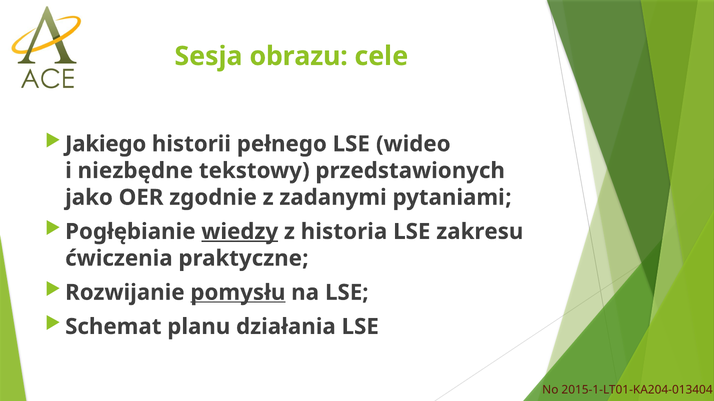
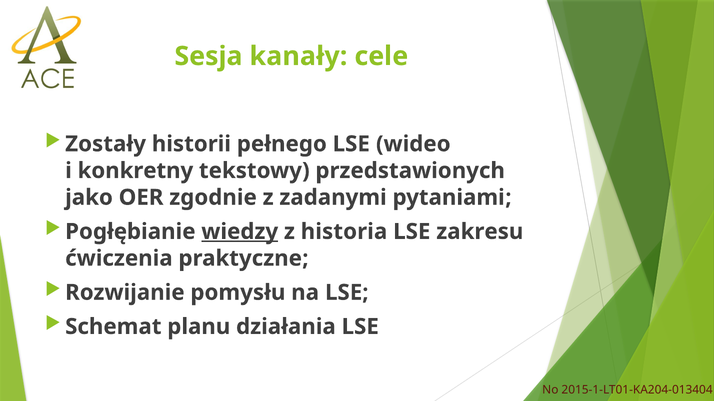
obrazu: obrazu -> kanały
Jakiego: Jakiego -> Zostały
niezbędne: niezbędne -> konkretny
pomysłu underline: present -> none
